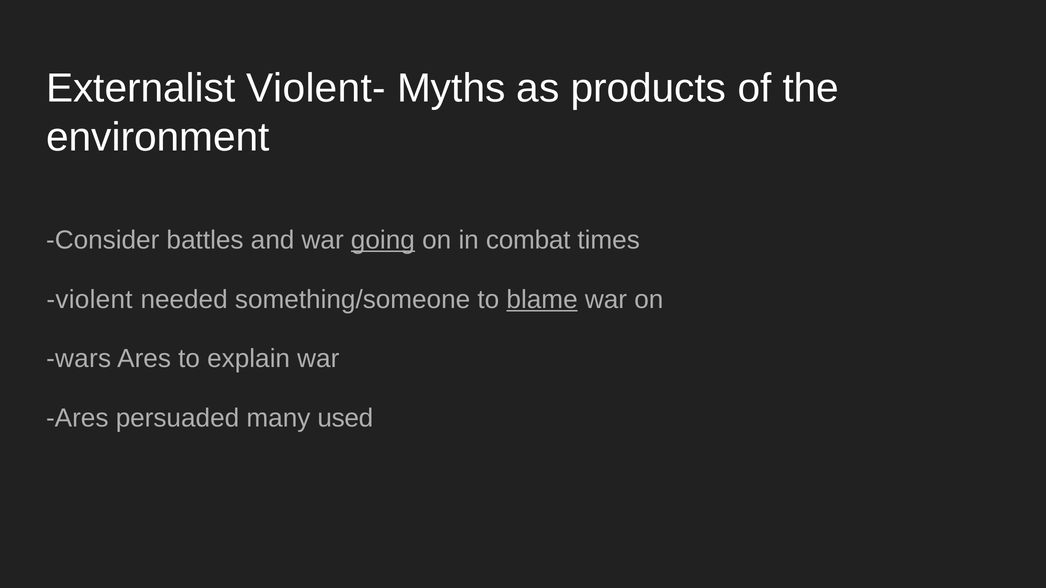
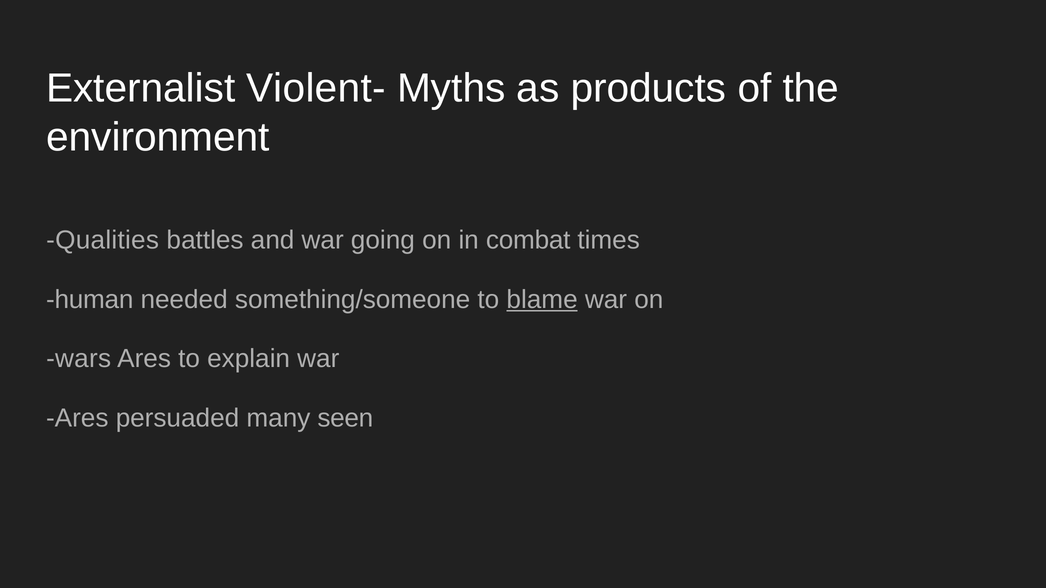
Consider: Consider -> Qualities
going underline: present -> none
violent: violent -> human
used: used -> seen
